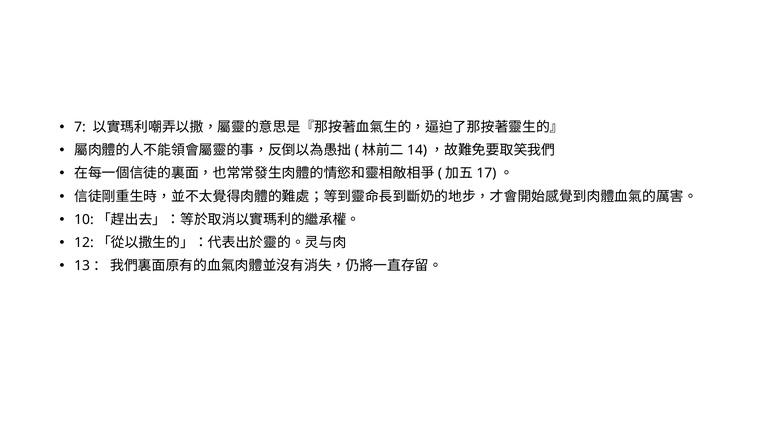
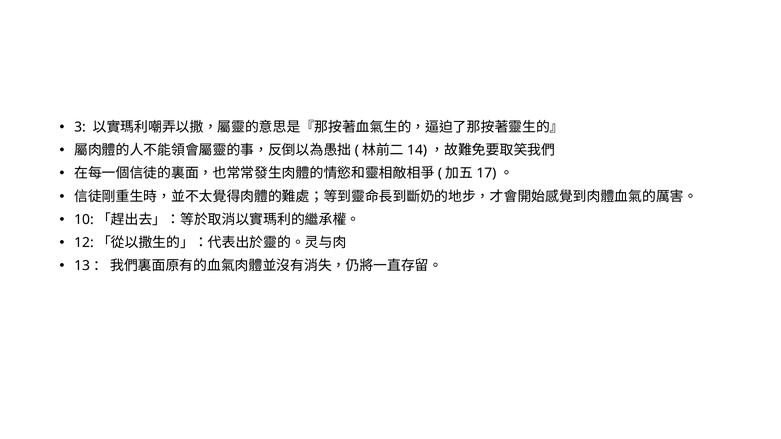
7: 7 -> 3
